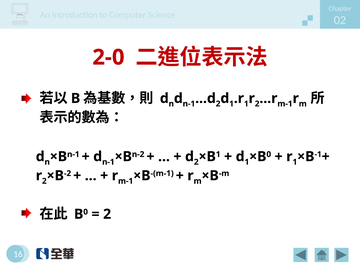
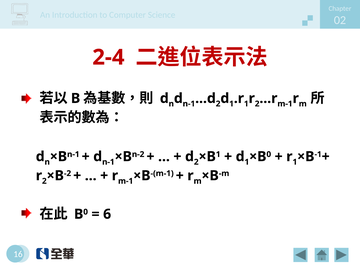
2-0: 2-0 -> 2-4
2 at (107, 214): 2 -> 6
